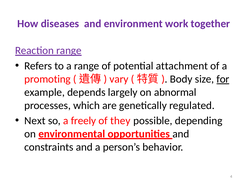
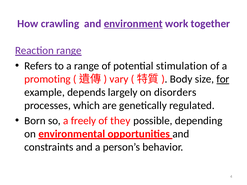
diseases: diseases -> crawling
environment underline: none -> present
attachment: attachment -> stimulation
abnormal: abnormal -> disorders
Next: Next -> Born
